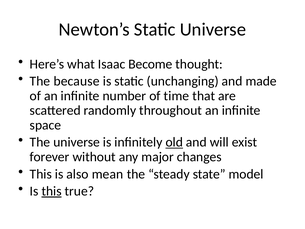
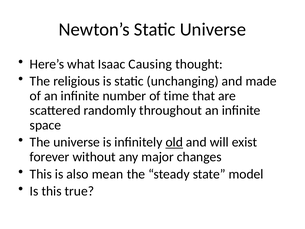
Become: Become -> Causing
because: because -> religious
this at (52, 191) underline: present -> none
